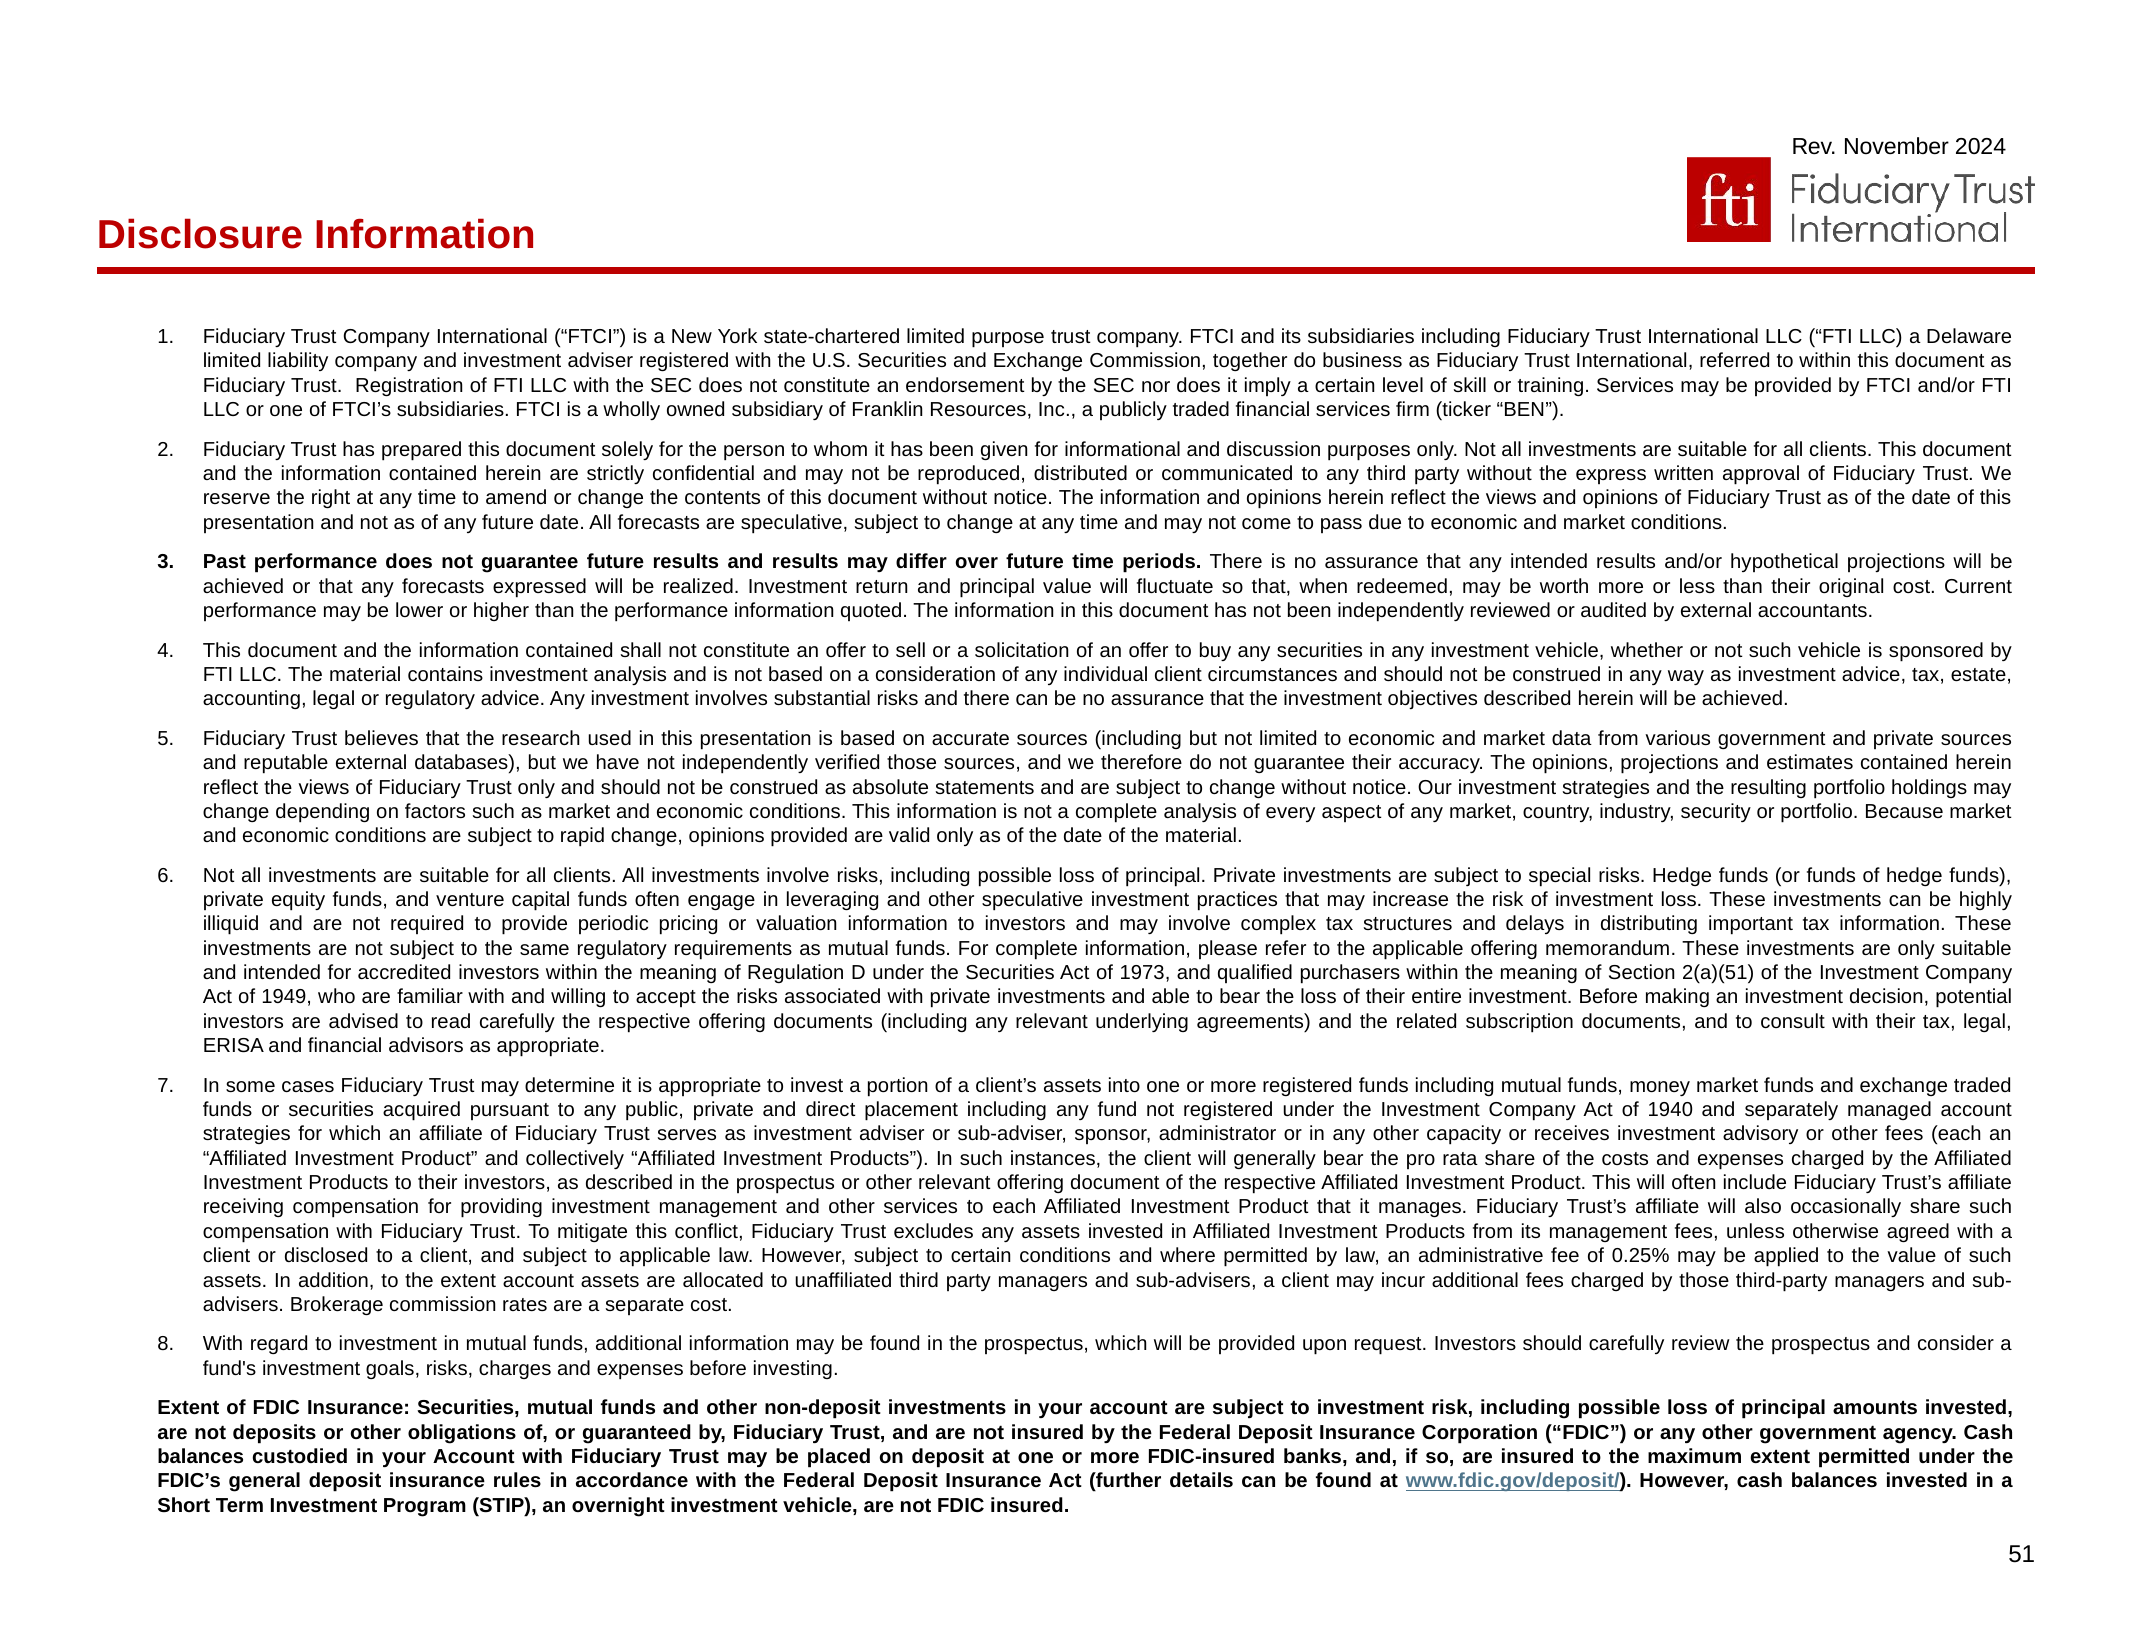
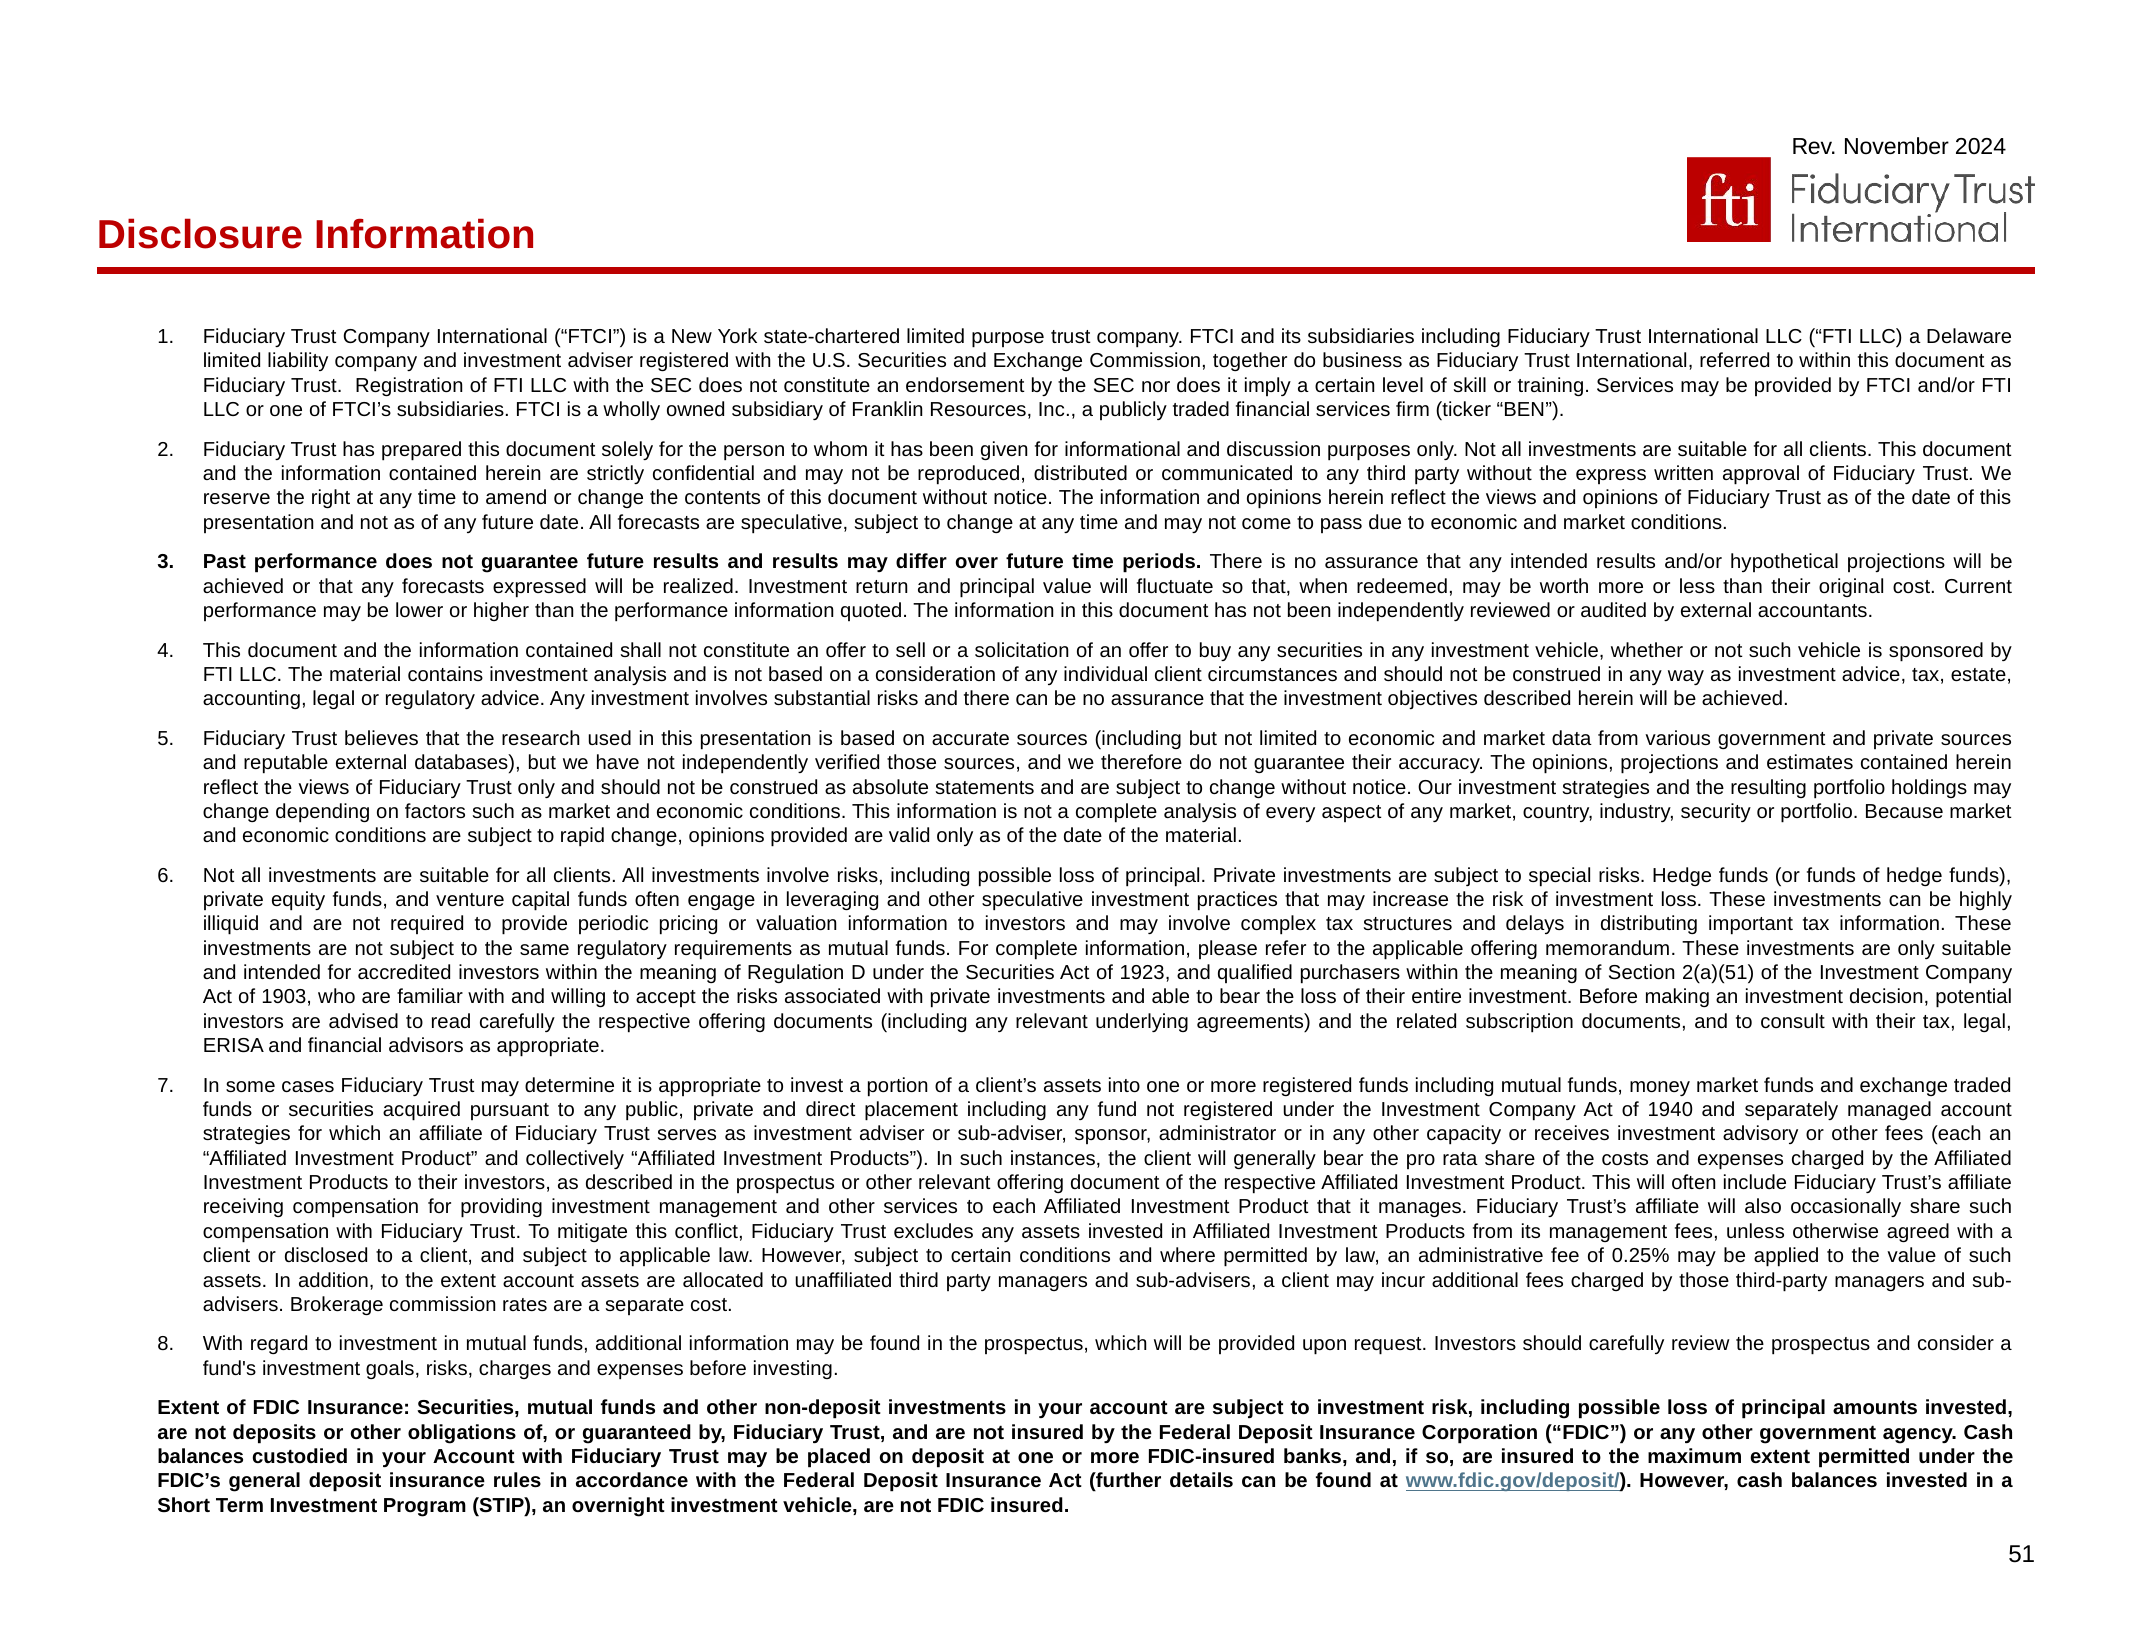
1973: 1973 -> 1923
1949: 1949 -> 1903
